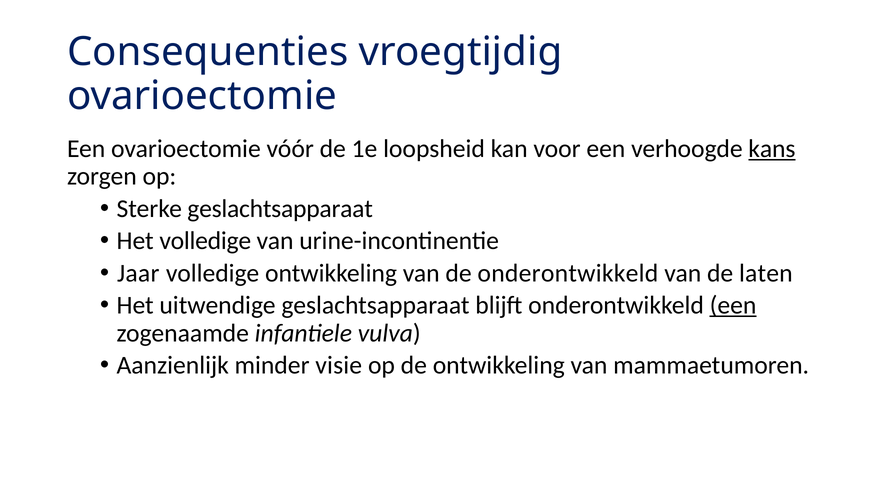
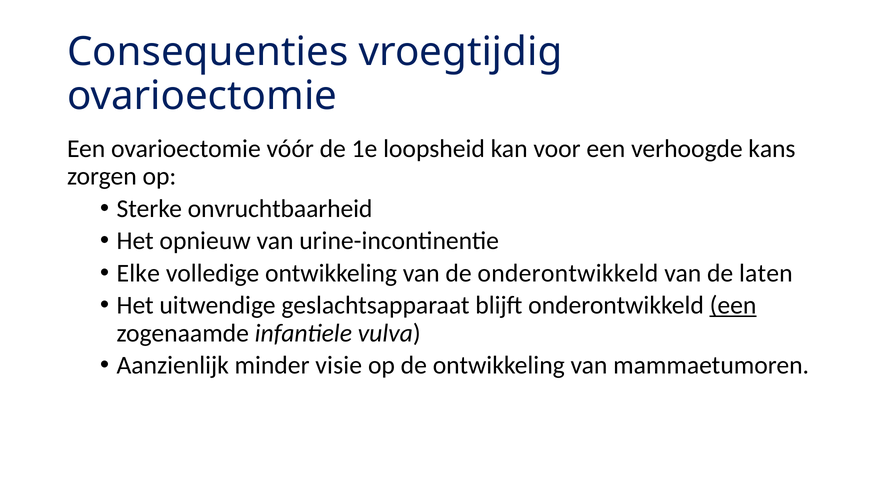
kans underline: present -> none
Sterke geslachtsapparaat: geslachtsapparaat -> onvruchtbaarheid
Het volledige: volledige -> opnieuw
Jaar: Jaar -> Elke
